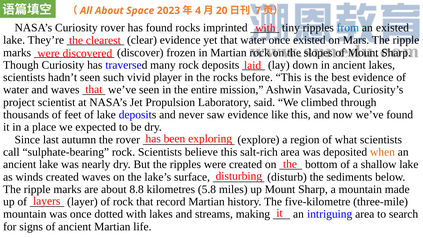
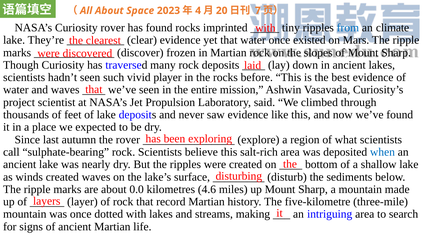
an existed: existed -> climate
when colour: orange -> blue
8.8: 8.8 -> 0.0
5.8: 5.8 -> 4.6
